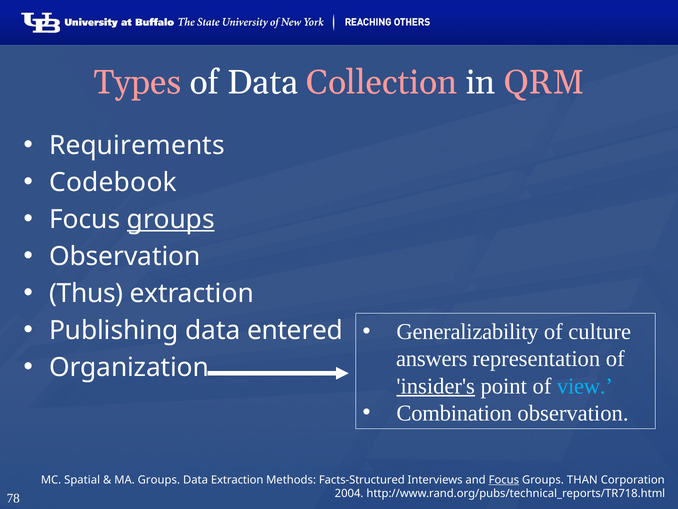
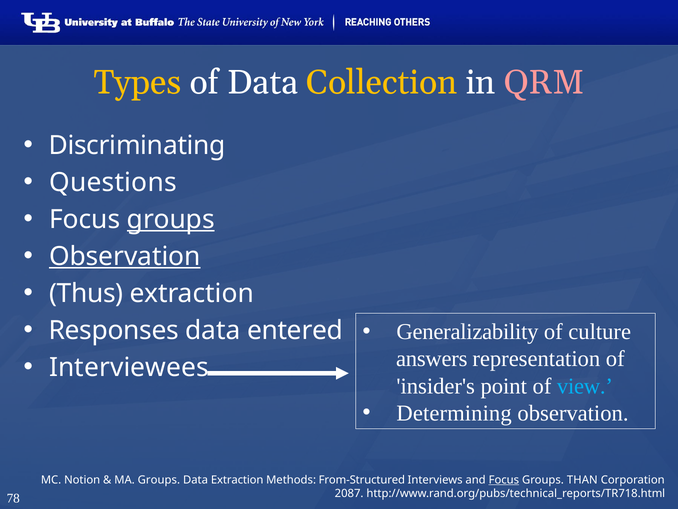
Types colour: pink -> yellow
Collection colour: pink -> yellow
Requirements: Requirements -> Discriminating
Codebook: Codebook -> Questions
Observation at (125, 256) underline: none -> present
Publishing: Publishing -> Responses
Organization: Organization -> Interviewees
insider's underline: present -> none
Combination: Combination -> Determining
Spatial: Spatial -> Notion
Facts-Structured: Facts-Structured -> From-Structured
2004: 2004 -> 2087
